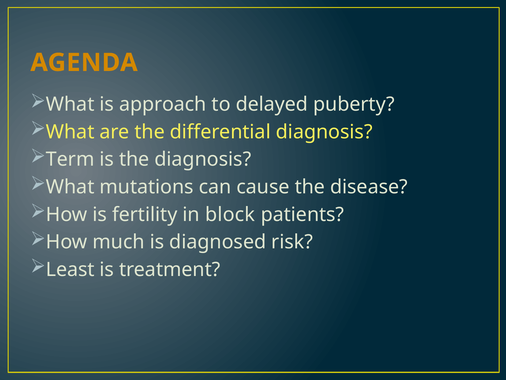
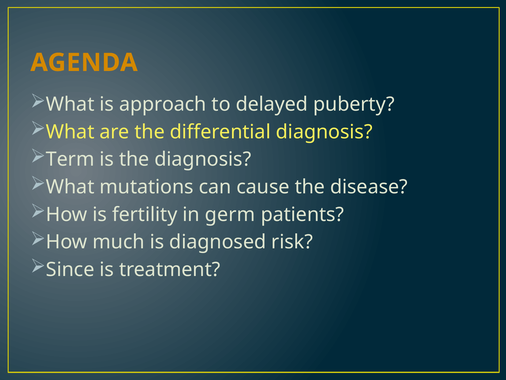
block: block -> germ
Least: Least -> Since
